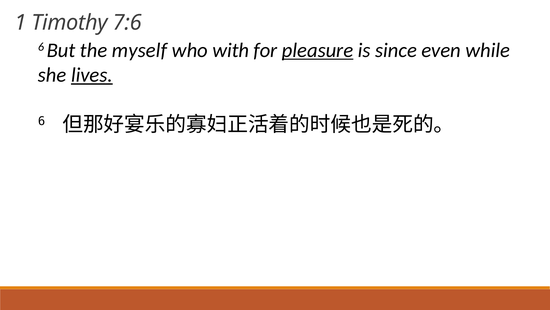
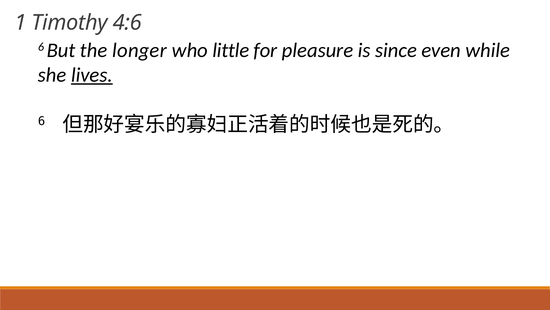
7:6: 7:6 -> 4:6
myself: myself -> longer
with: with -> little
pleasure underline: present -> none
